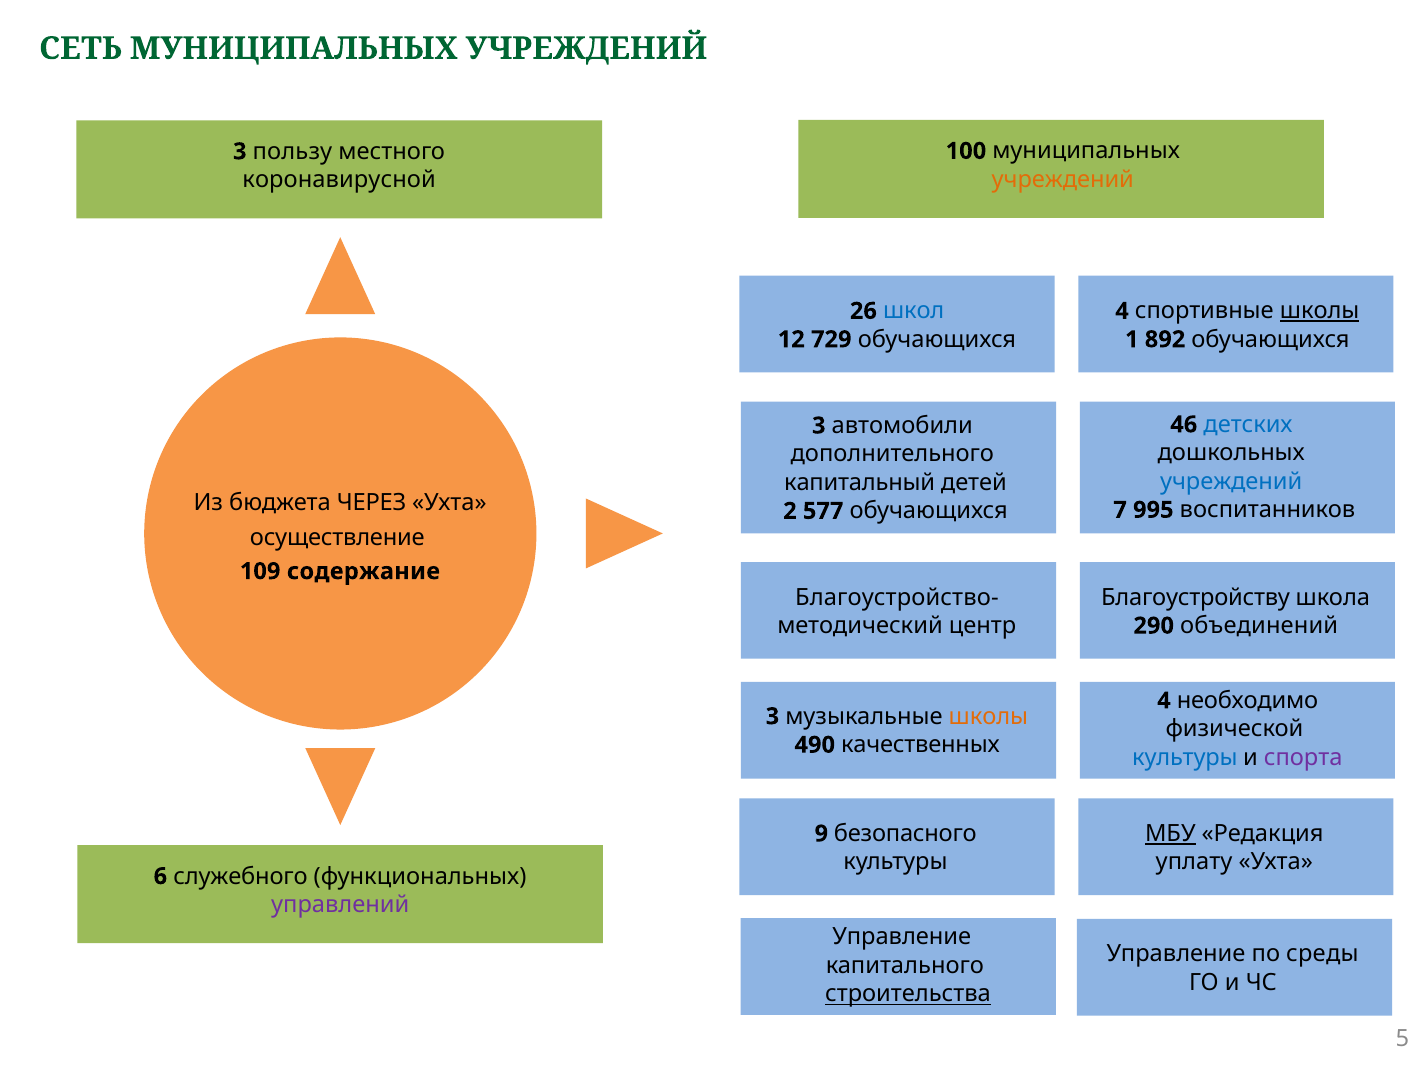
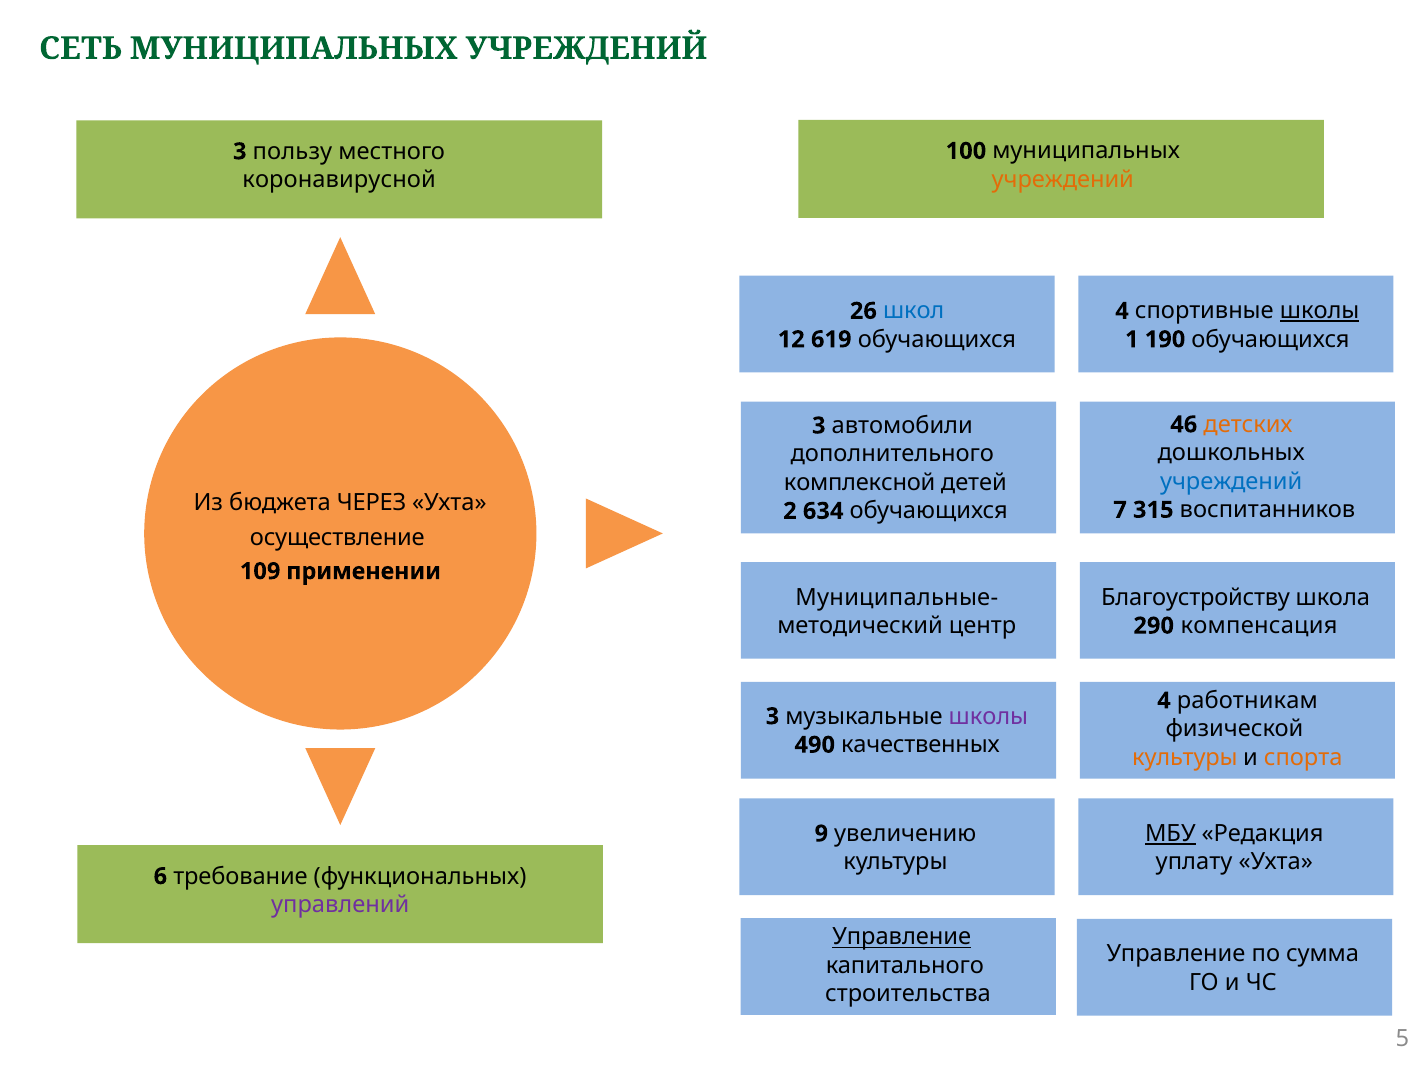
729: 729 -> 619
892: 892 -> 190
детских colour: blue -> orange
капитальный: капитальный -> комплексной
995: 995 -> 315
577: 577 -> 634
содержание: содержание -> применении
Благоустройство-: Благоустройство- -> Муниципальные-
объединений: объединений -> компенсация
необходимо: необходимо -> работникам
школы at (988, 717) colour: orange -> purple
культуры at (1185, 758) colour: blue -> orange
спорта colour: purple -> orange
безопасного: безопасного -> увеличению
служебного: служебного -> требование
Управление at (902, 937) underline: none -> present
среды: среды -> сумма
строительства underline: present -> none
